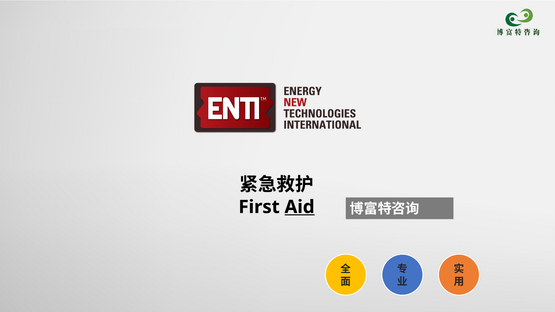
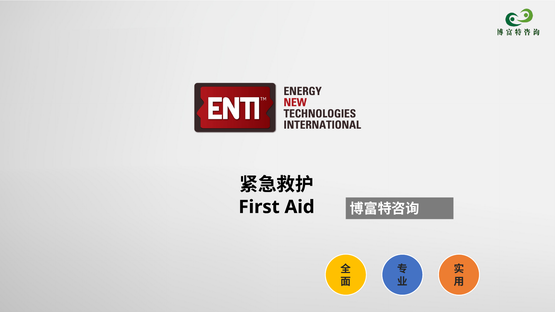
Aid underline: present -> none
